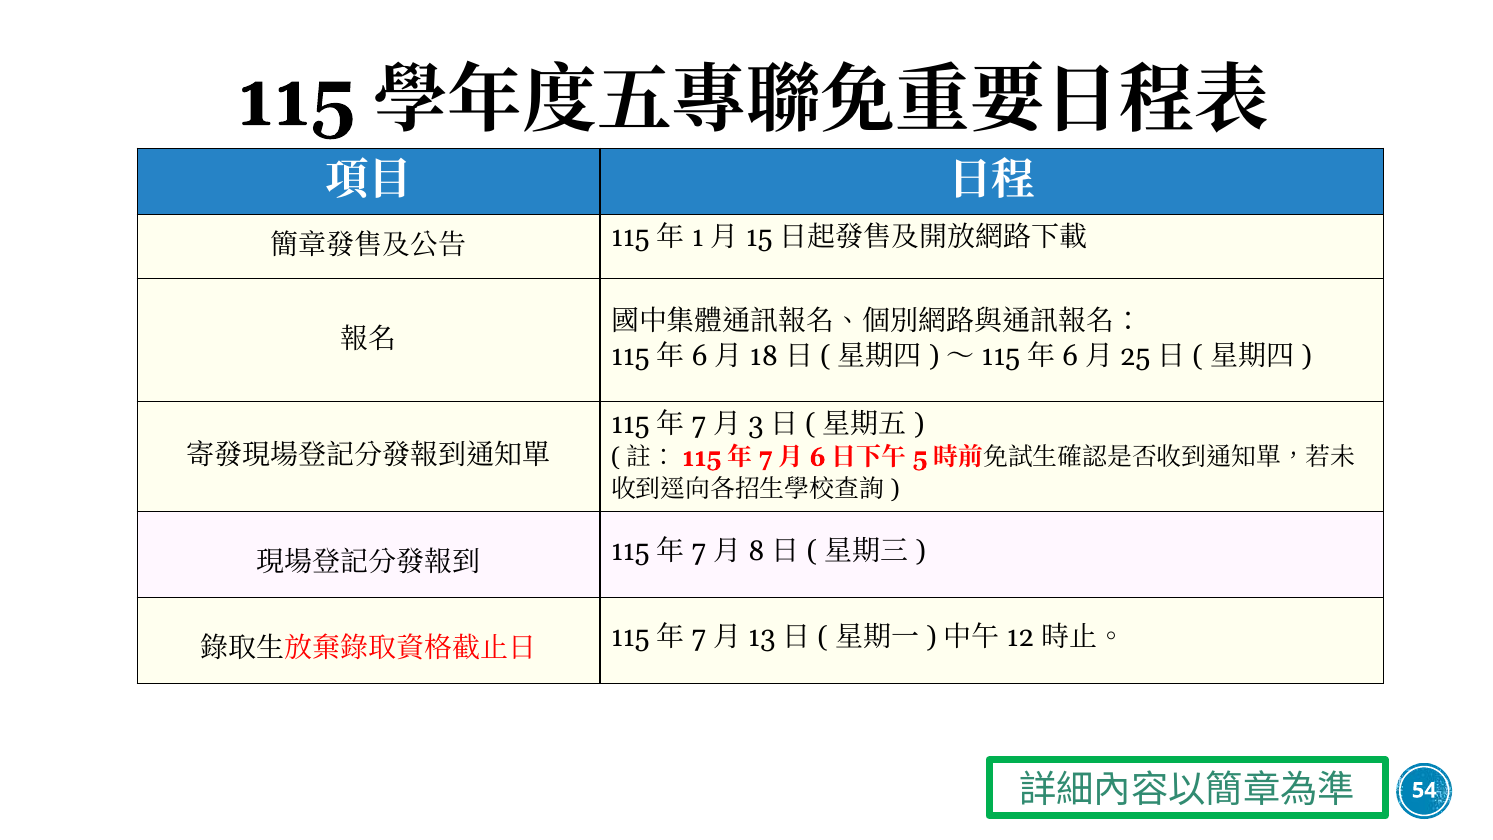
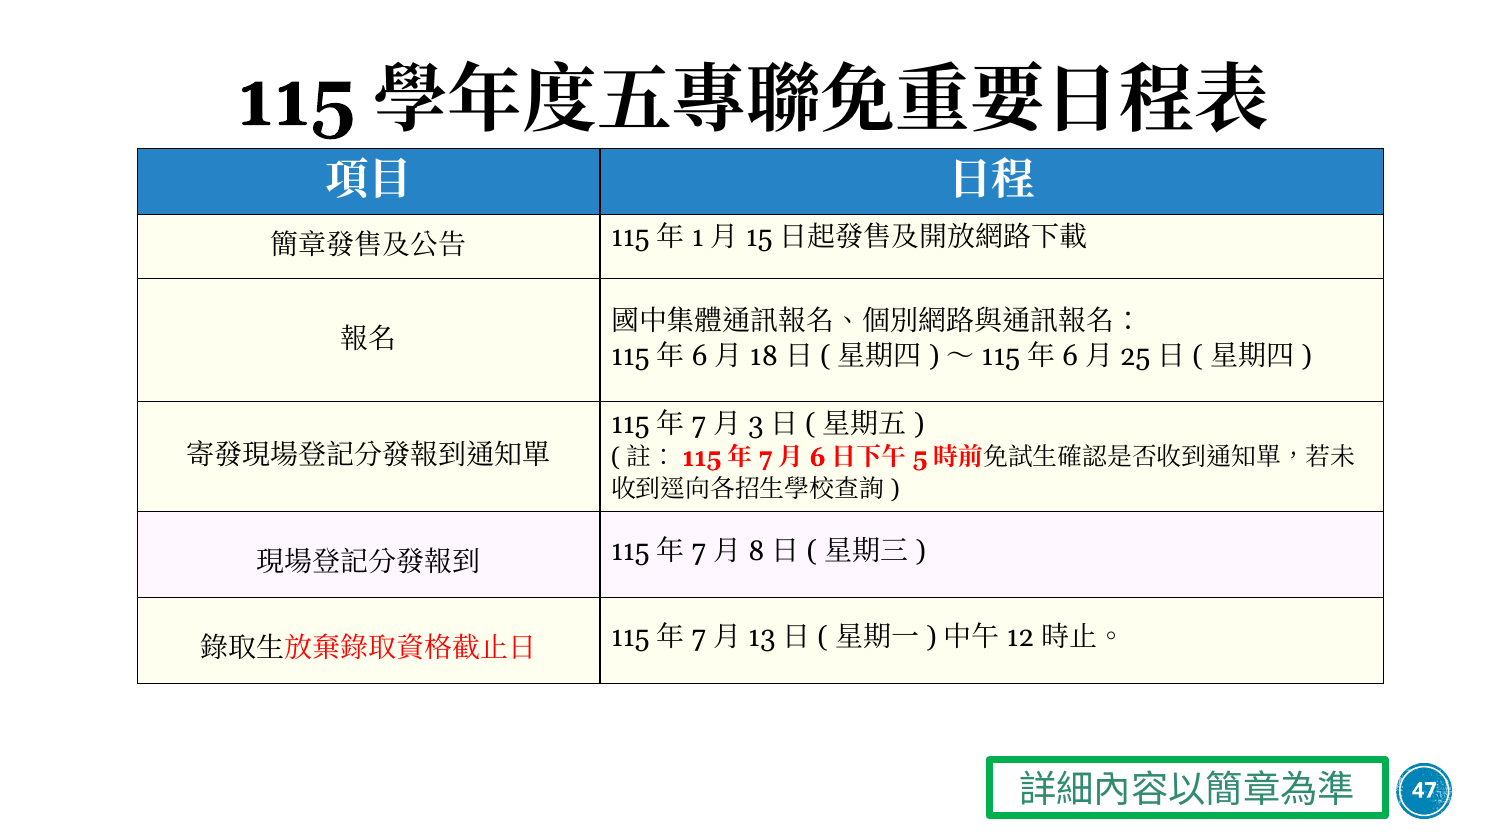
54: 54 -> 47
